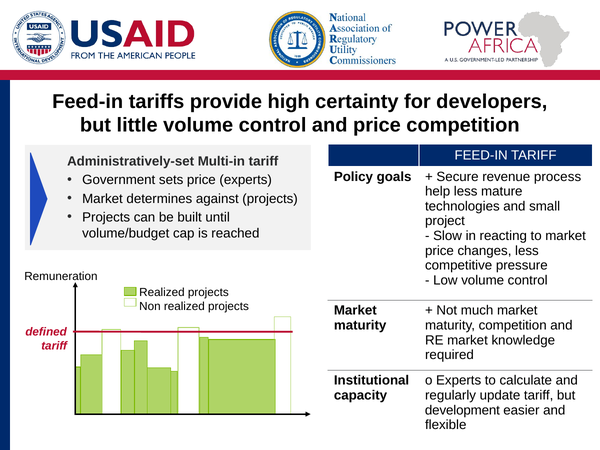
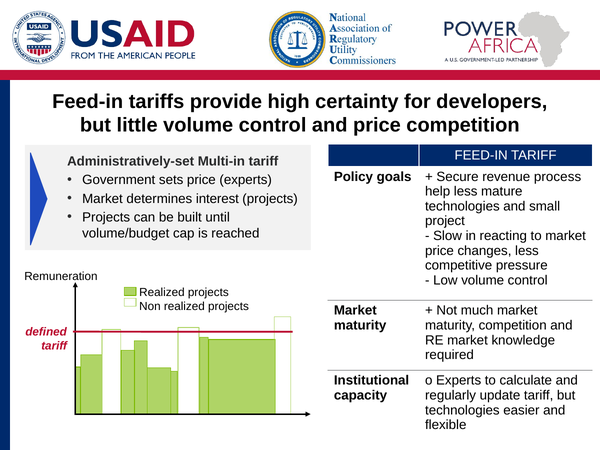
against: against -> interest
development at (462, 410): development -> technologies
